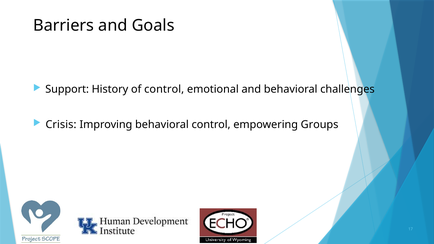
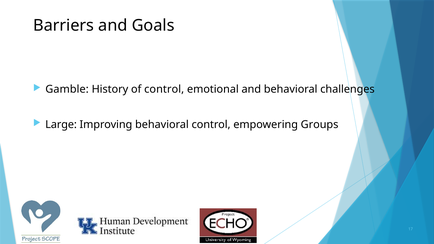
Support: Support -> Gamble
Crisis: Crisis -> Large
